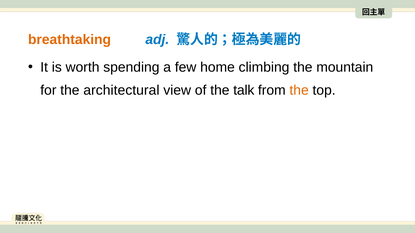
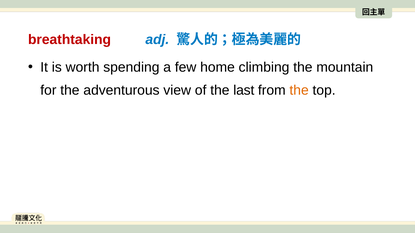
breathtaking colour: orange -> red
architectural: architectural -> adventurous
talk: talk -> last
